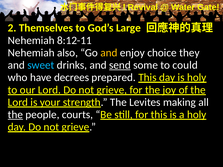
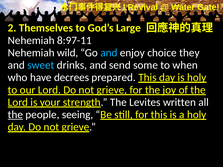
8:12-11: 8:12-11 -> 8:97-11
also: also -> wild
and at (109, 53) colour: yellow -> light blue
send underline: present -> none
could: could -> when
making: making -> written
courts: courts -> seeing
